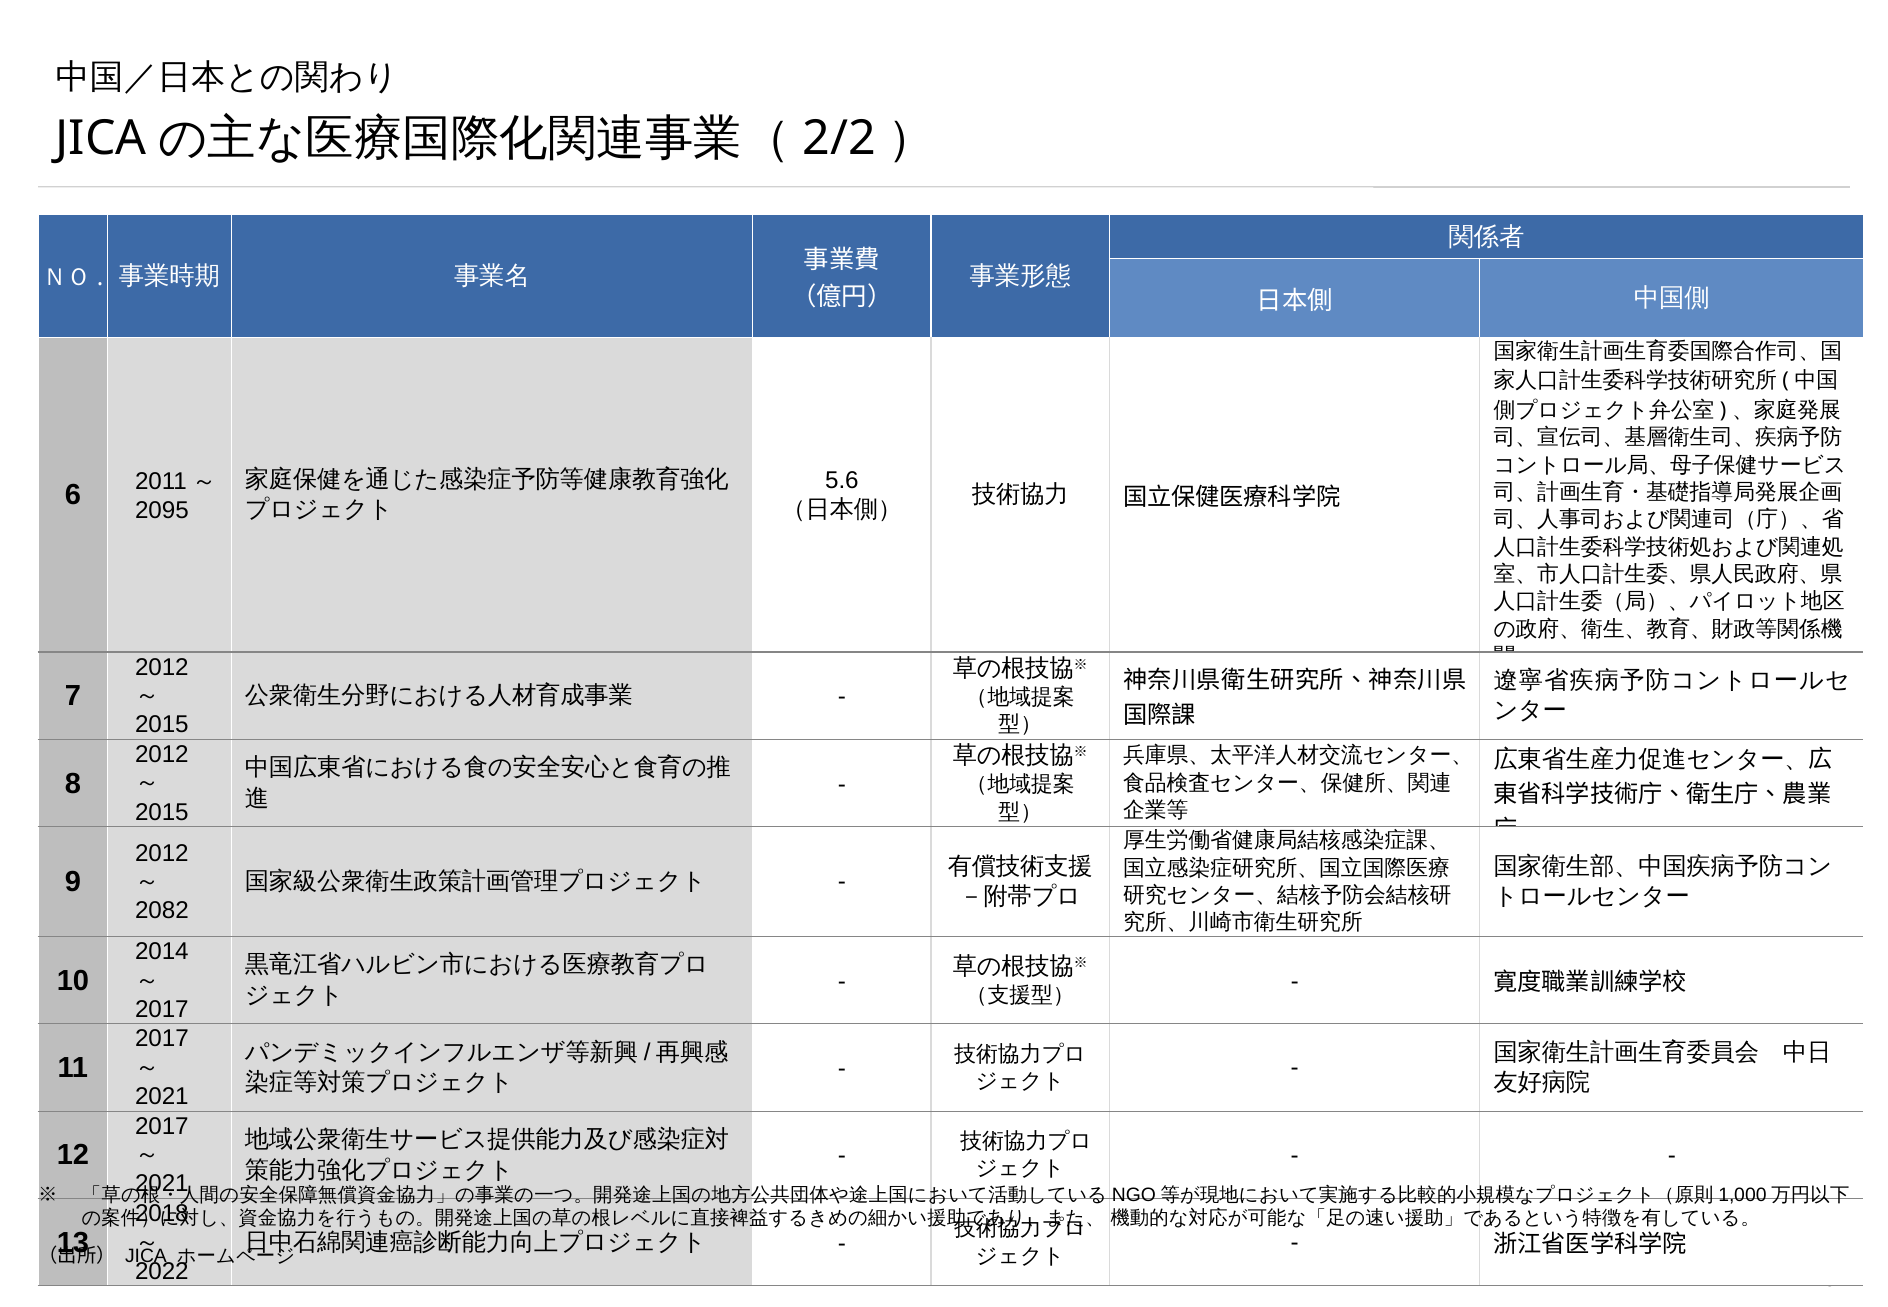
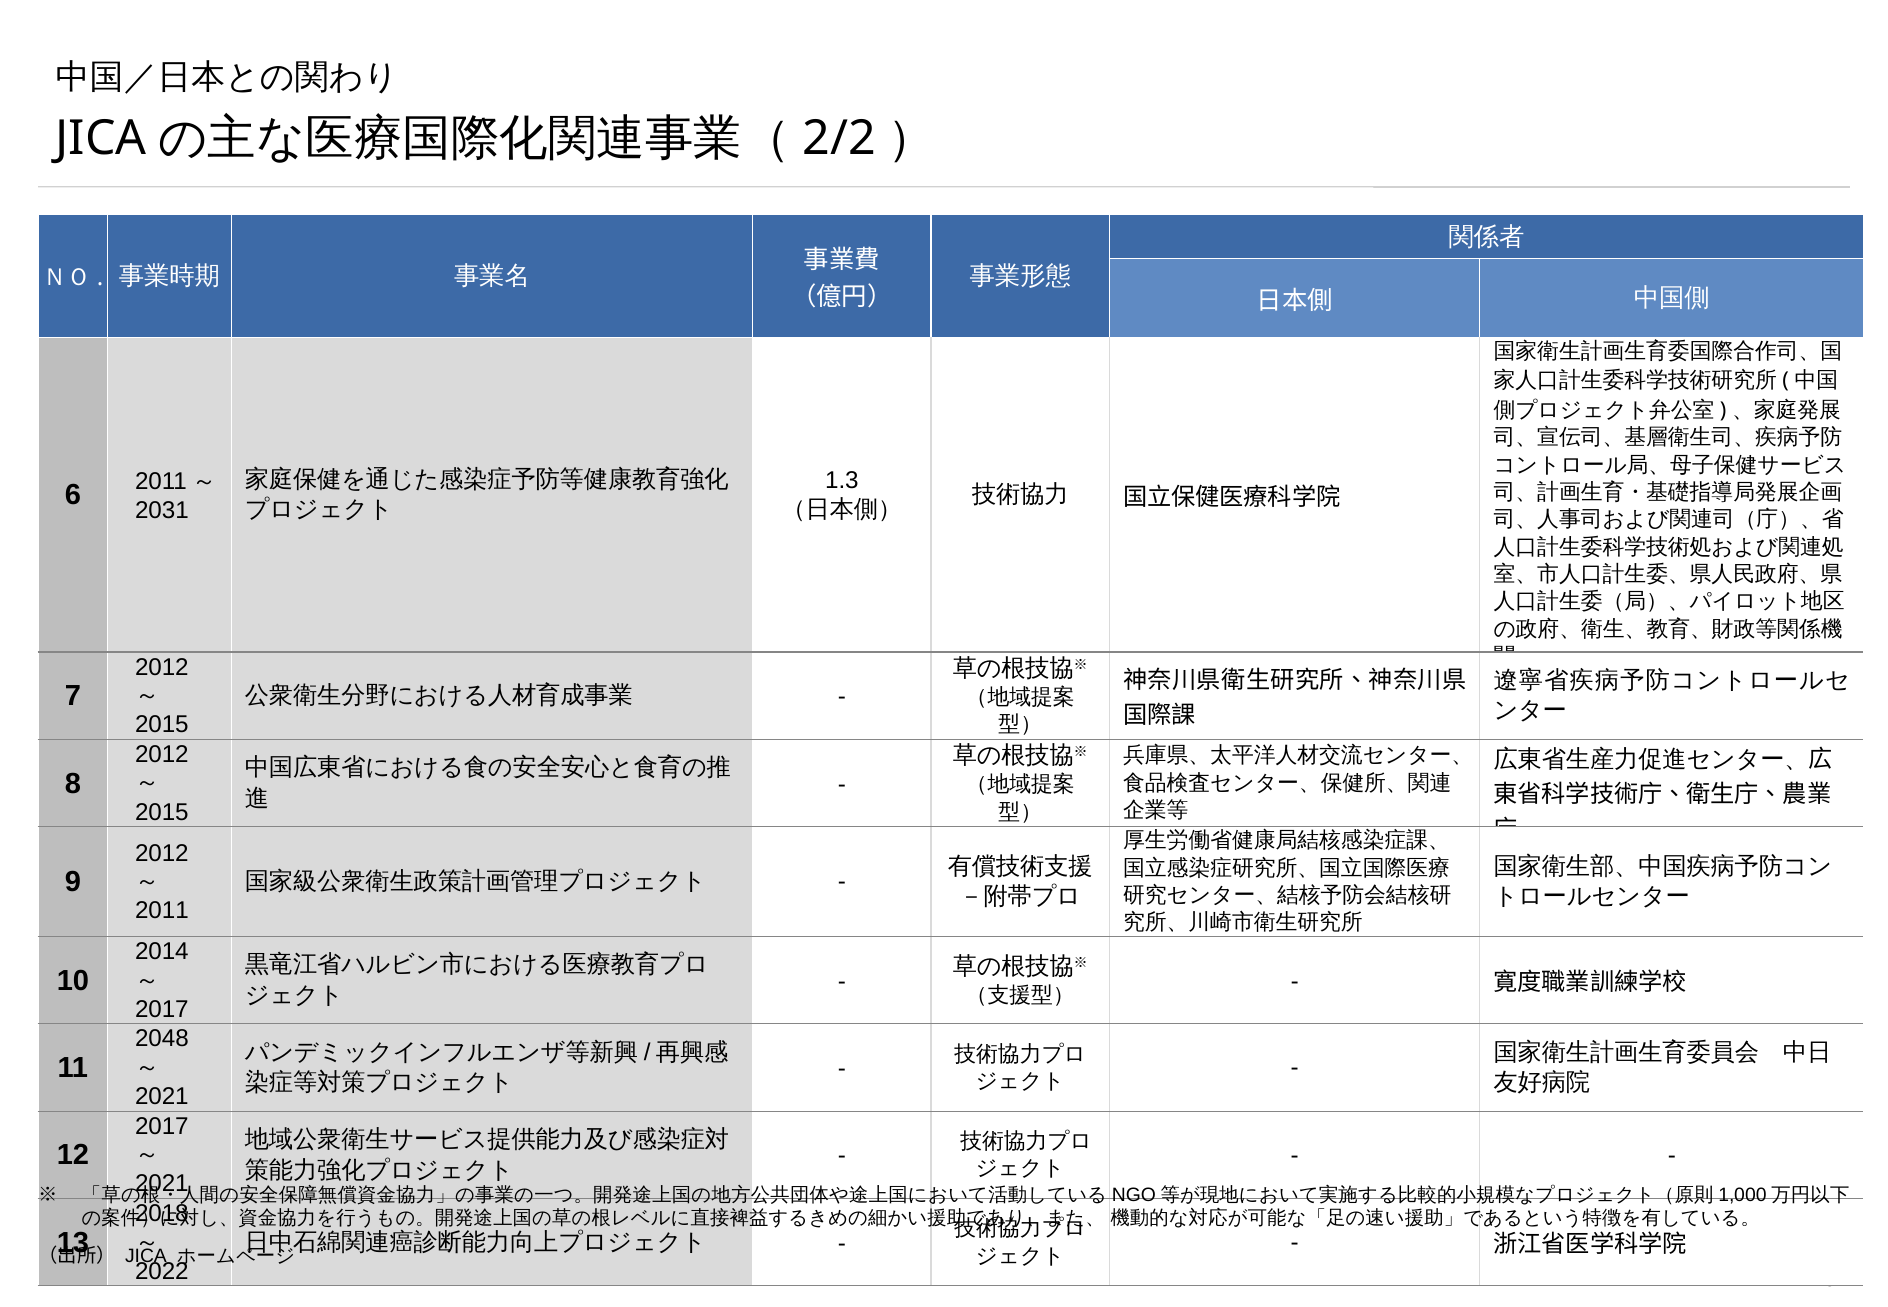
5.6: 5.6 -> 1.3
2095: 2095 -> 2031
2082: 2082 -> 2011
2017 at (162, 1039): 2017 -> 2048
